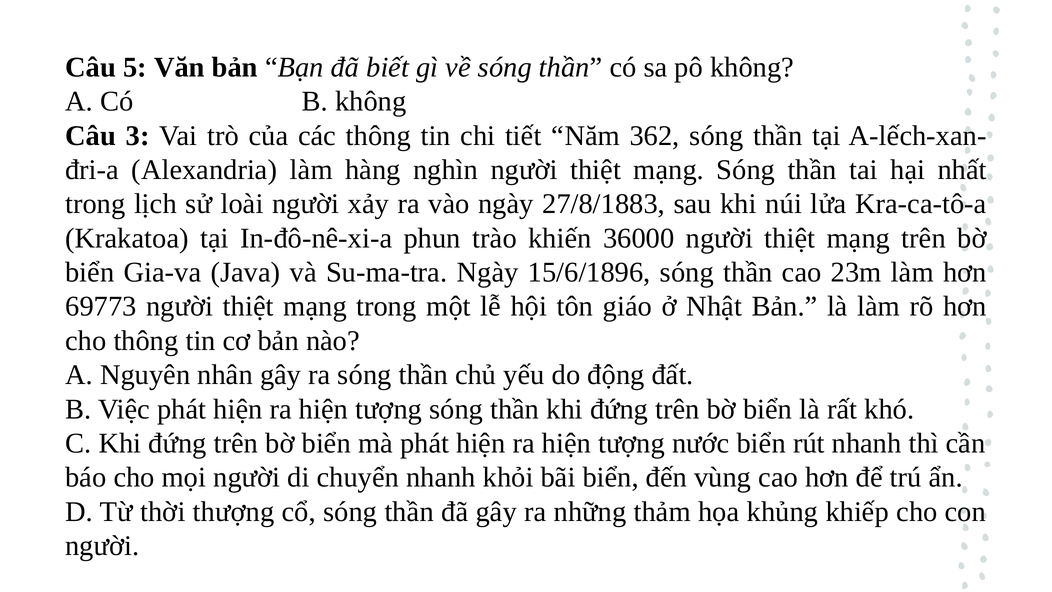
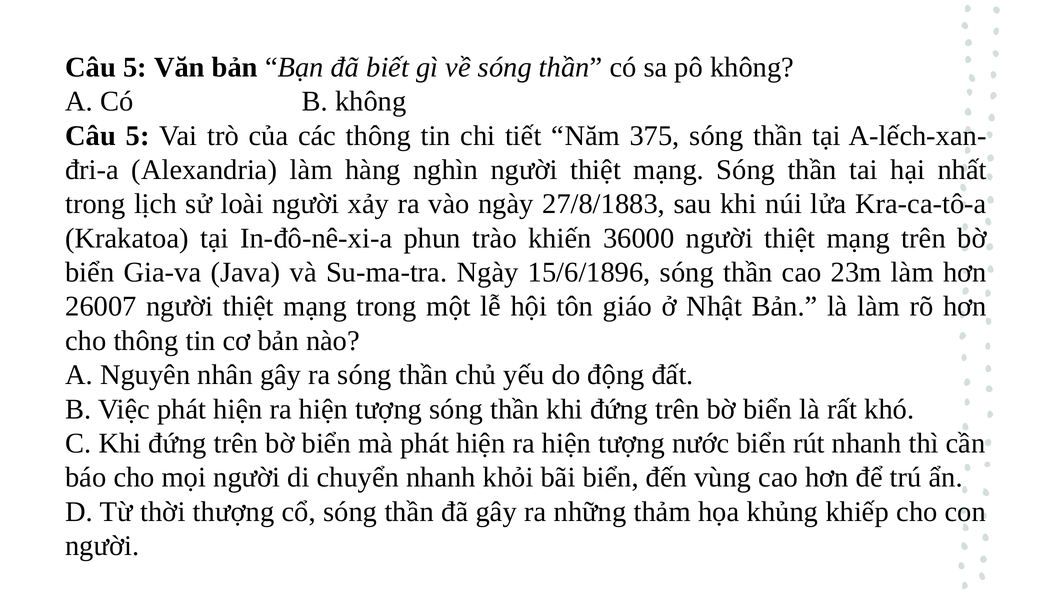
3 at (138, 136): 3 -> 5
362: 362 -> 375
69773: 69773 -> 26007
